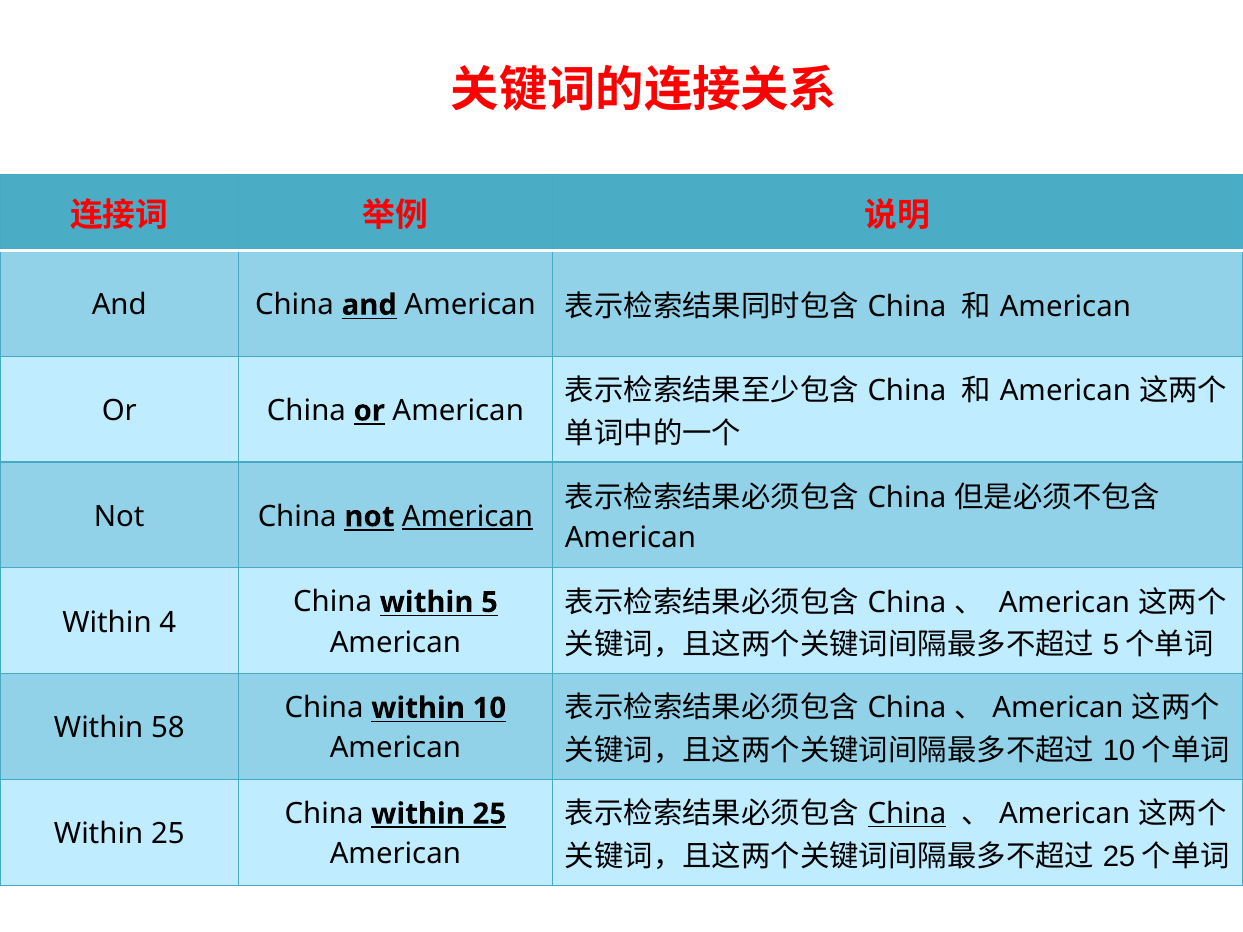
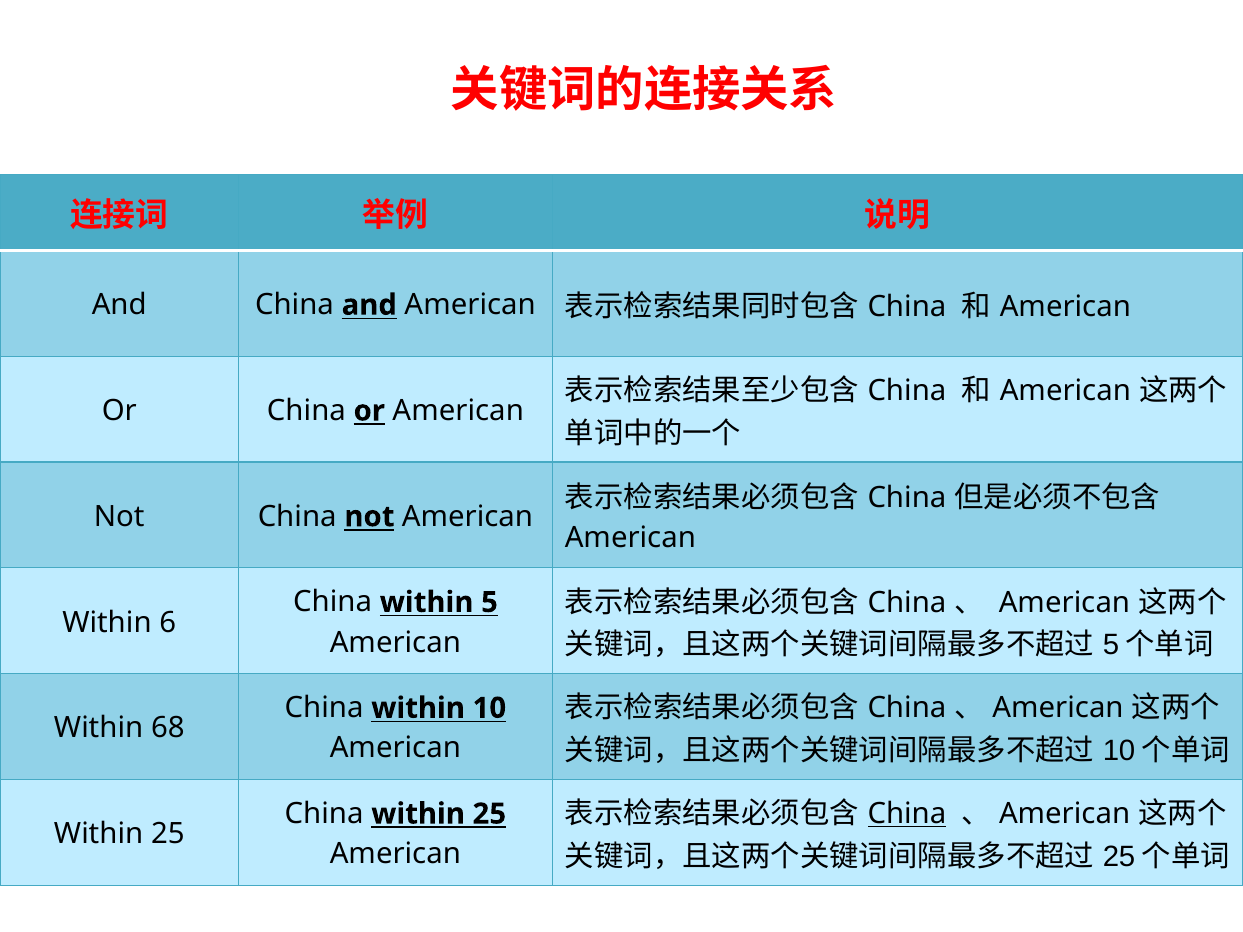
American at (468, 517) underline: present -> none
4: 4 -> 6
58: 58 -> 68
